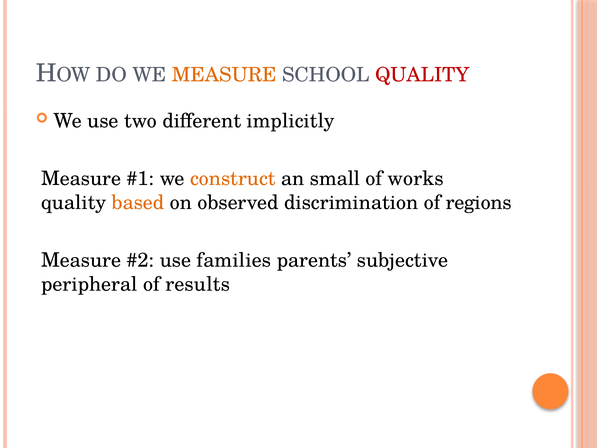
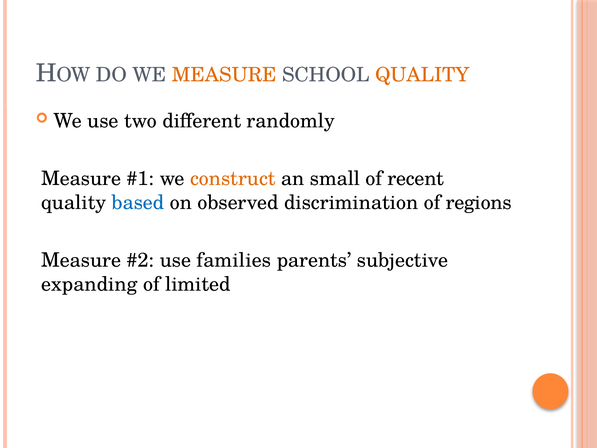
QUALITY at (422, 75) colour: red -> orange
implicitly: implicitly -> randomly
works: works -> recent
based colour: orange -> blue
peripheral: peripheral -> expanding
results: results -> limited
